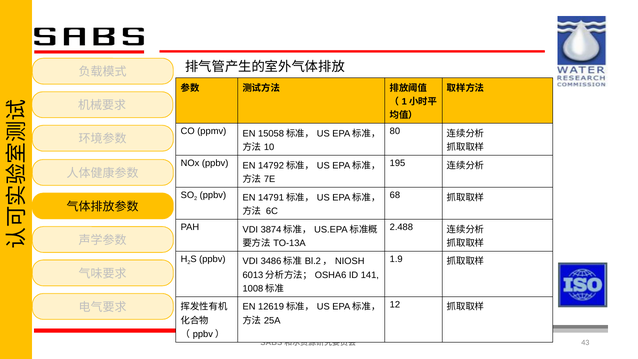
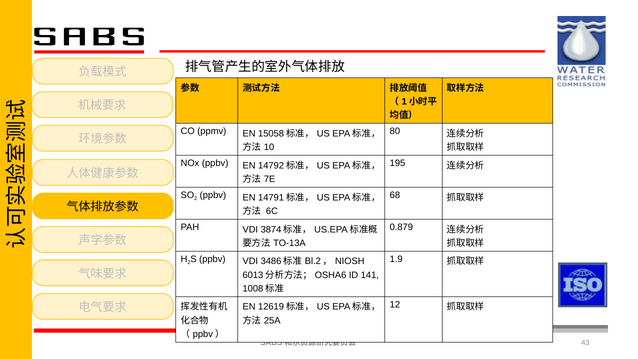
2.488: 2.488 -> 0.879
